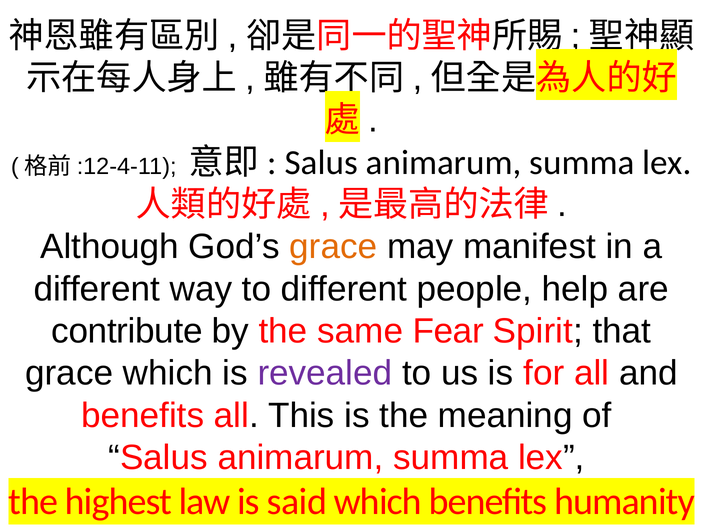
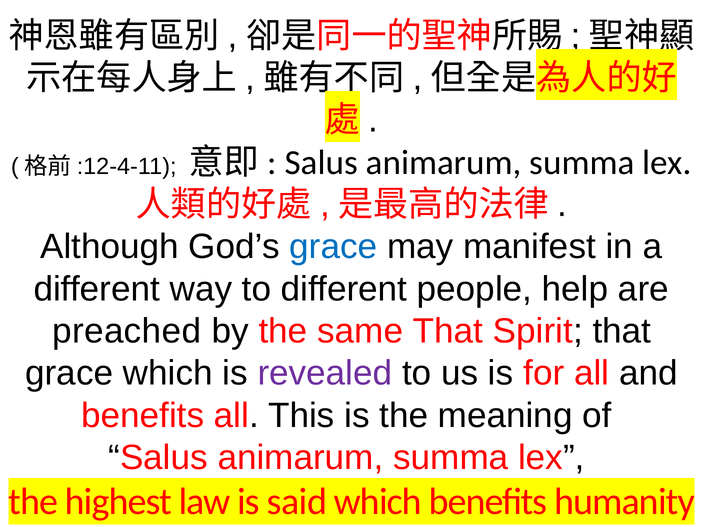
grace at (333, 247) colour: orange -> blue
contribute: contribute -> preached
same Fear: Fear -> That
